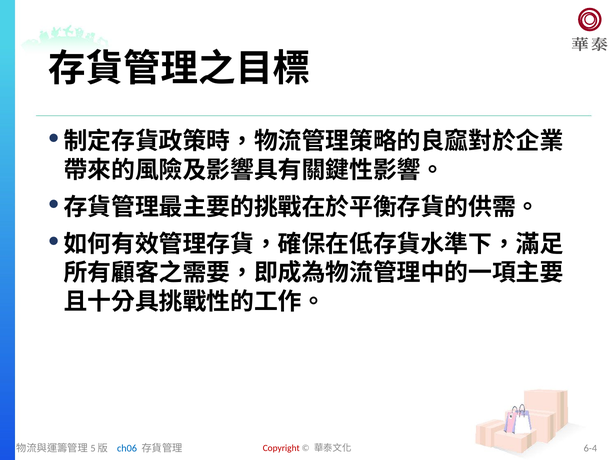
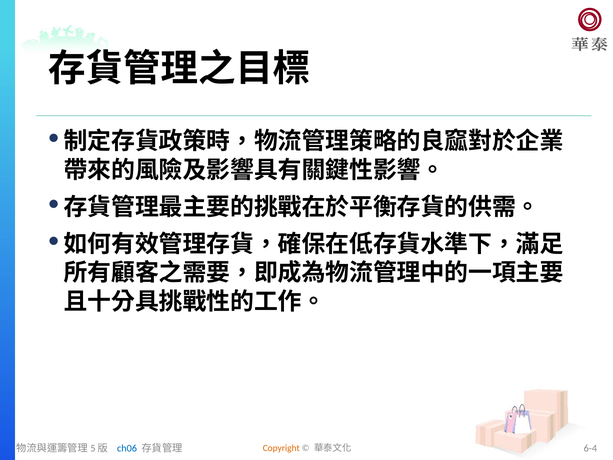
Copyright colour: red -> orange
